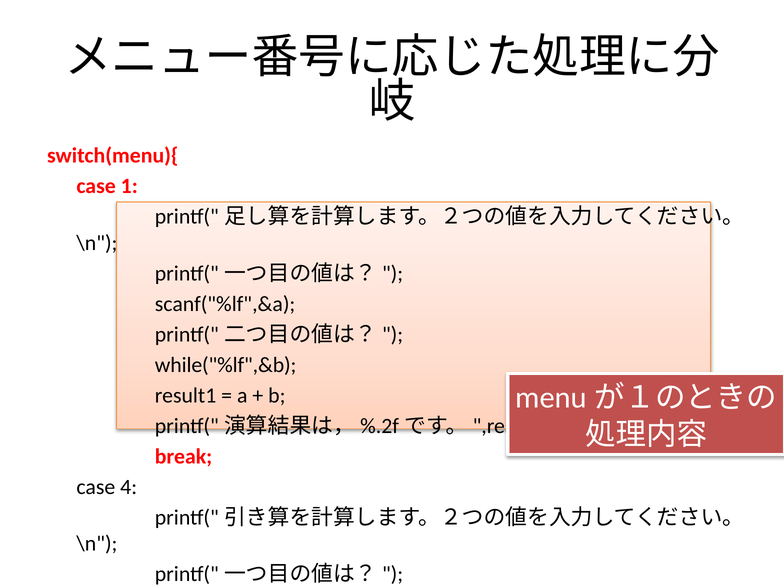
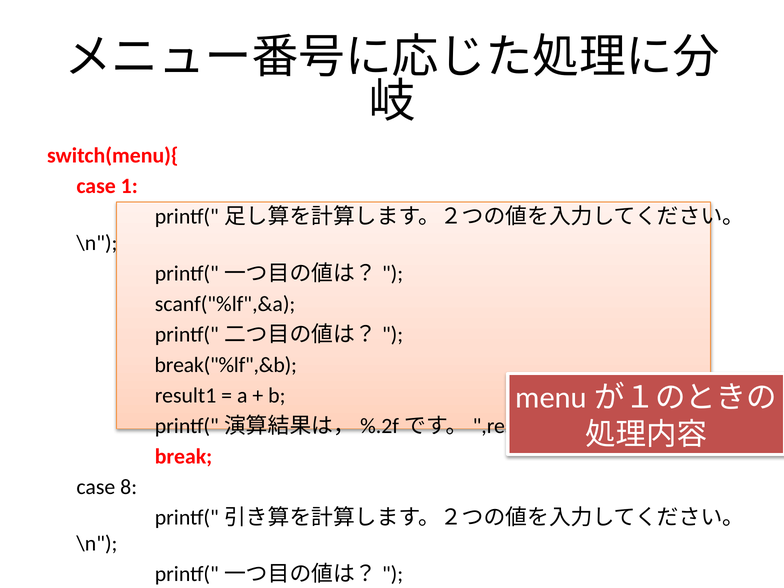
while("%lf",&b: while("%lf",&b -> break("%lf",&b
4: 4 -> 8
